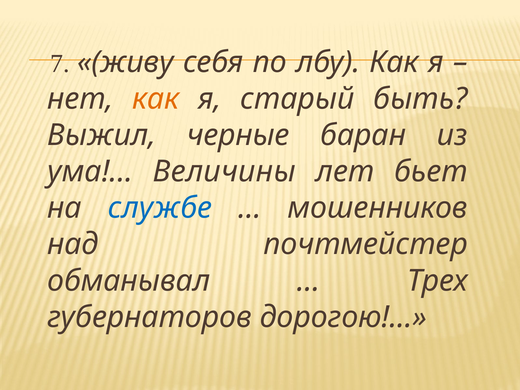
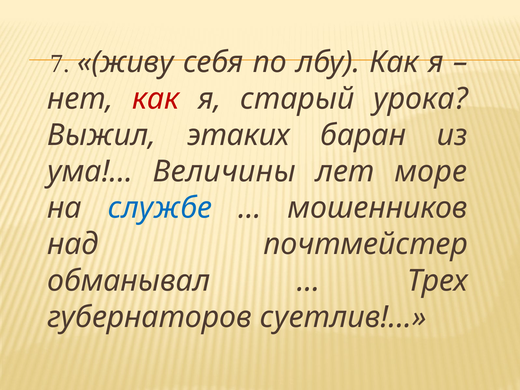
как at (156, 99) colour: orange -> red
быть: быть -> урока
черные: черные -> этаких
бьет: бьет -> море
дорогою: дорогою -> суетлив
